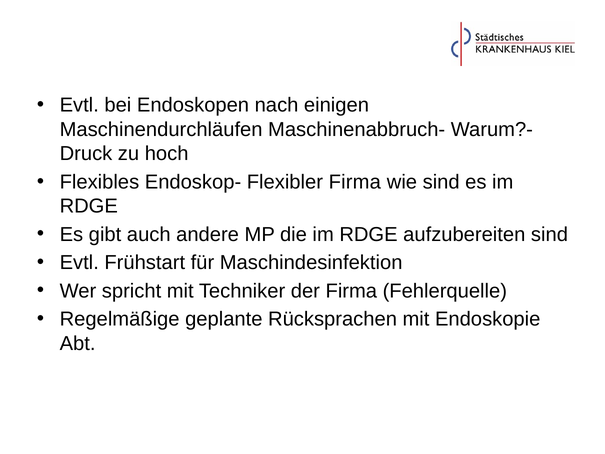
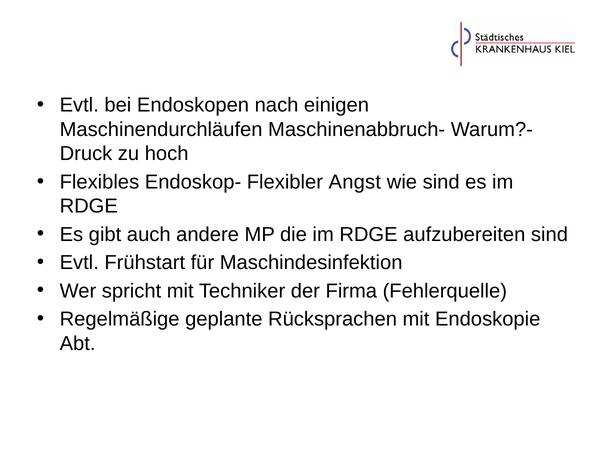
Flexibler Firma: Firma -> Angst
